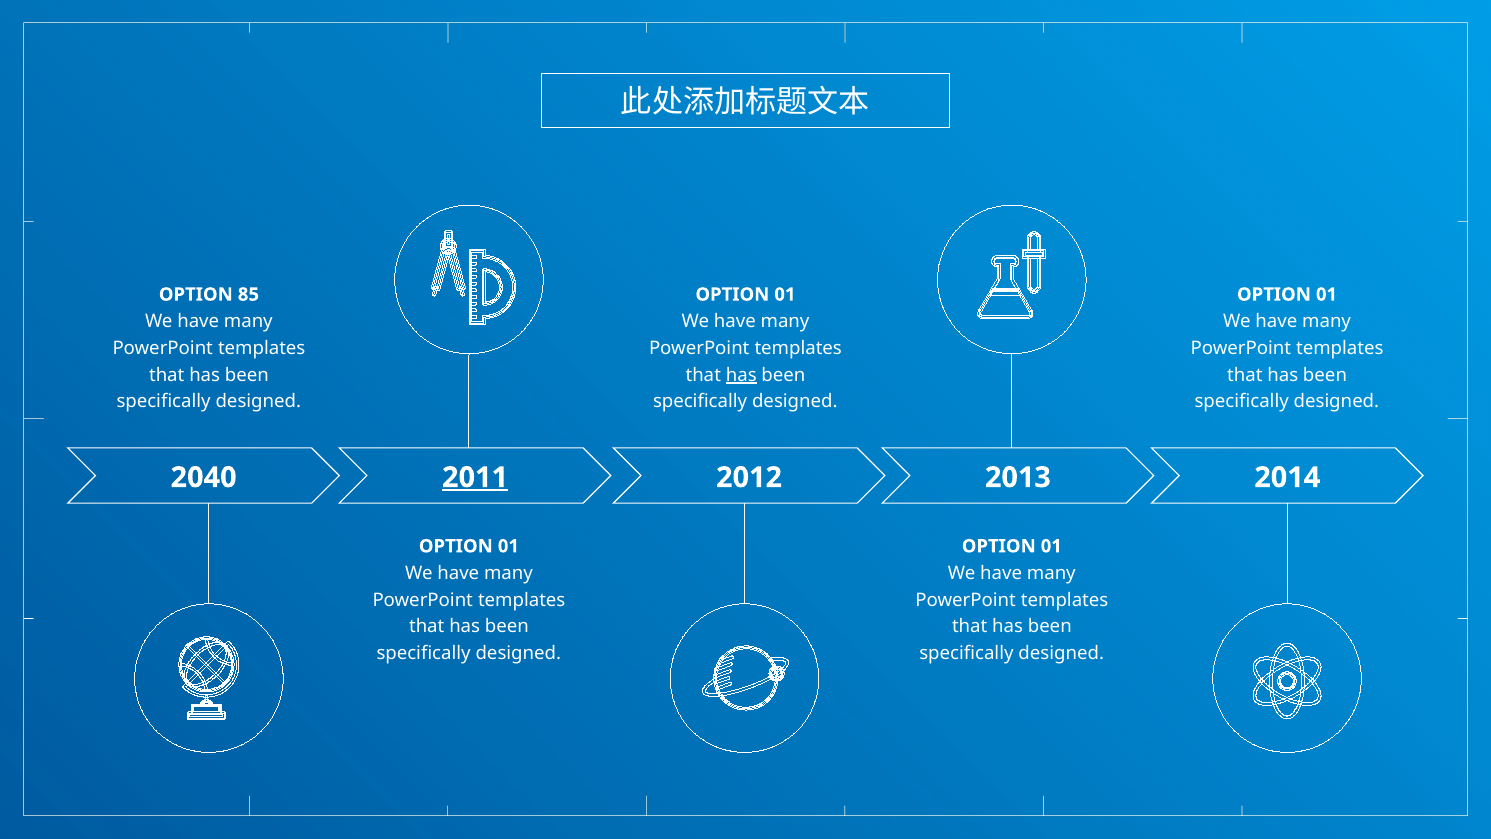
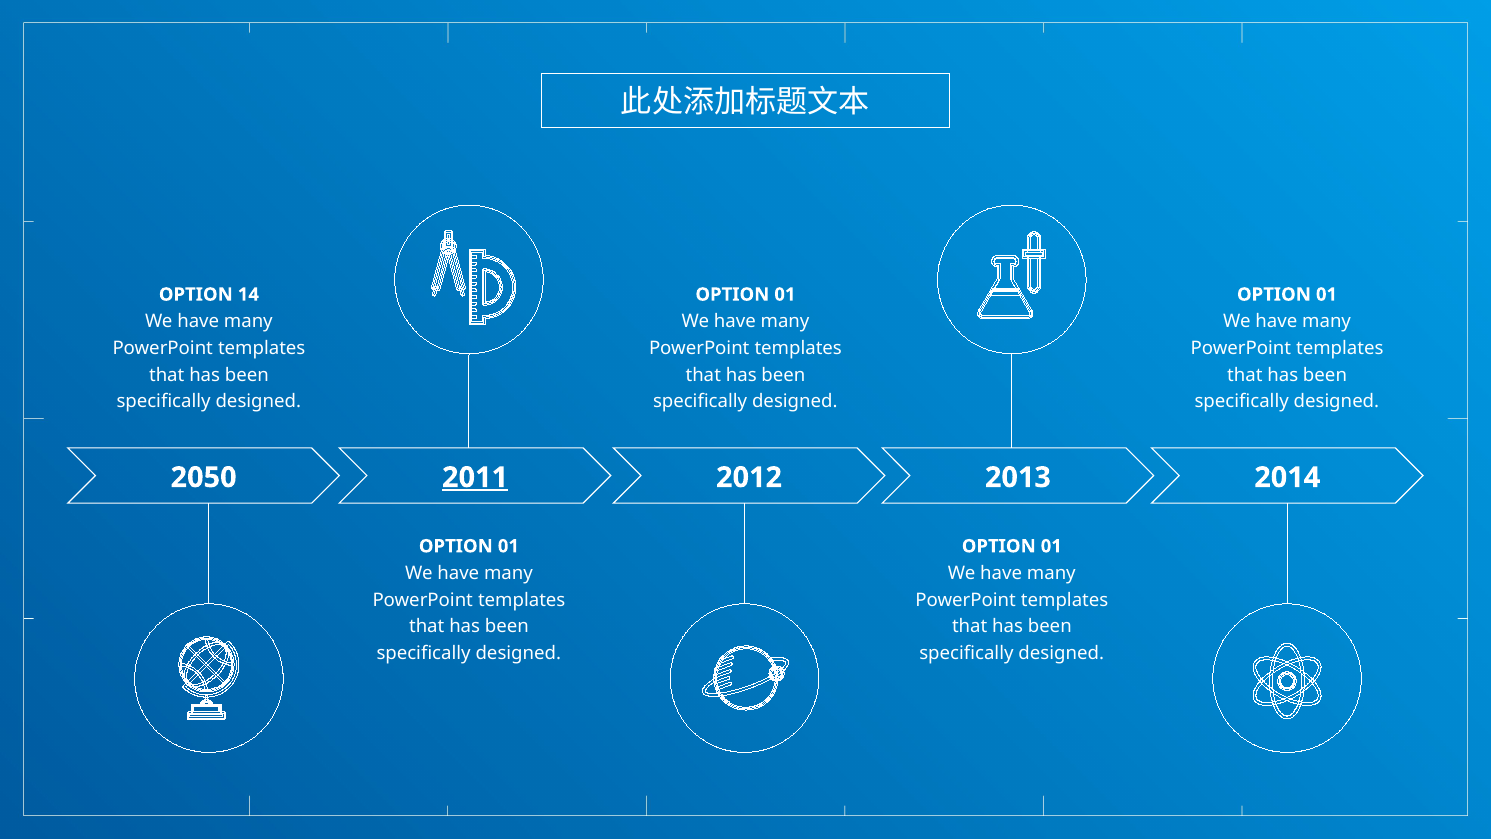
85: 85 -> 14
has at (741, 375) underline: present -> none
2040: 2040 -> 2050
